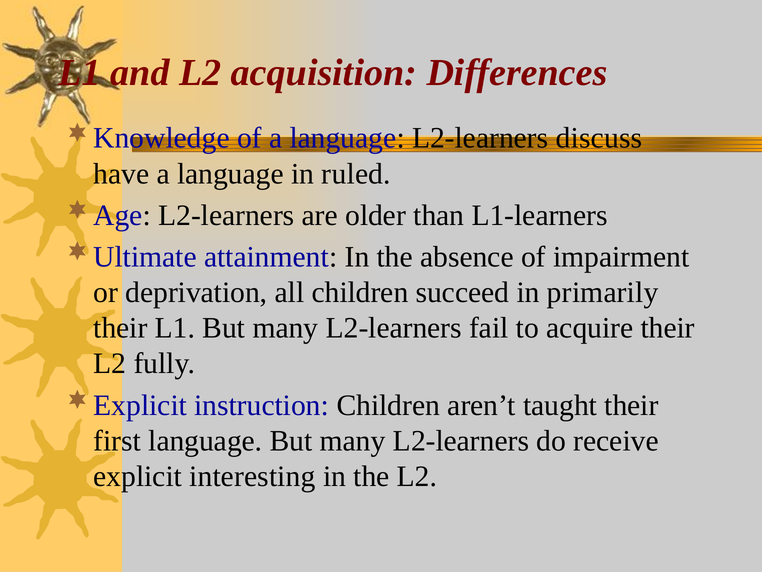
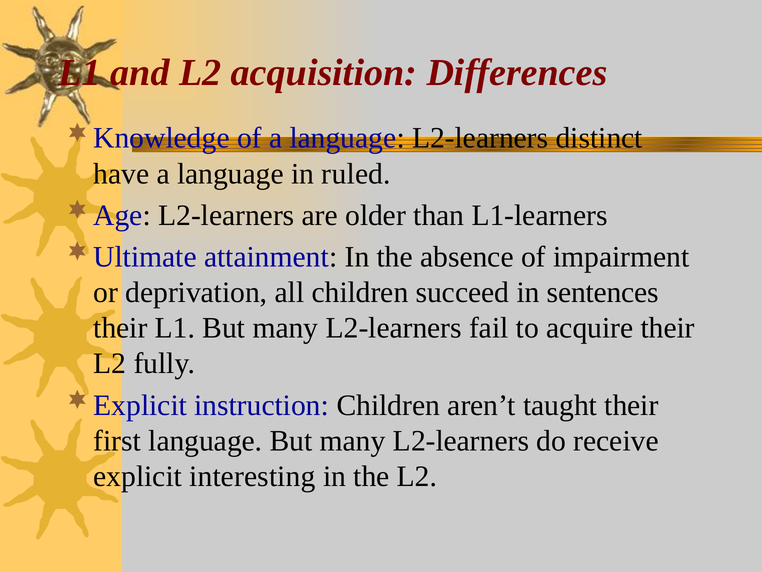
discuss: discuss -> distinct
primarily: primarily -> sentences
